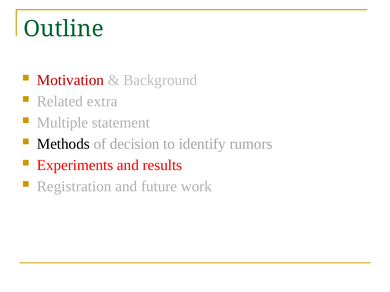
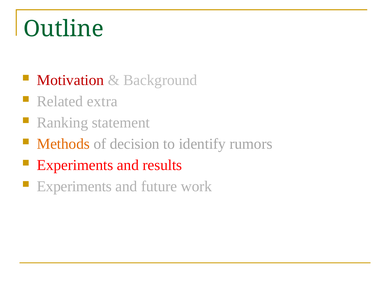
Multiple: Multiple -> Ranking
Methods colour: black -> orange
Registration at (74, 187): Registration -> Experiments
